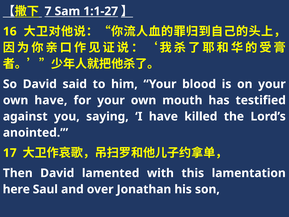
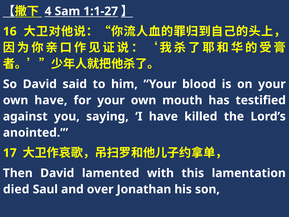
7: 7 -> 4
here: here -> died
